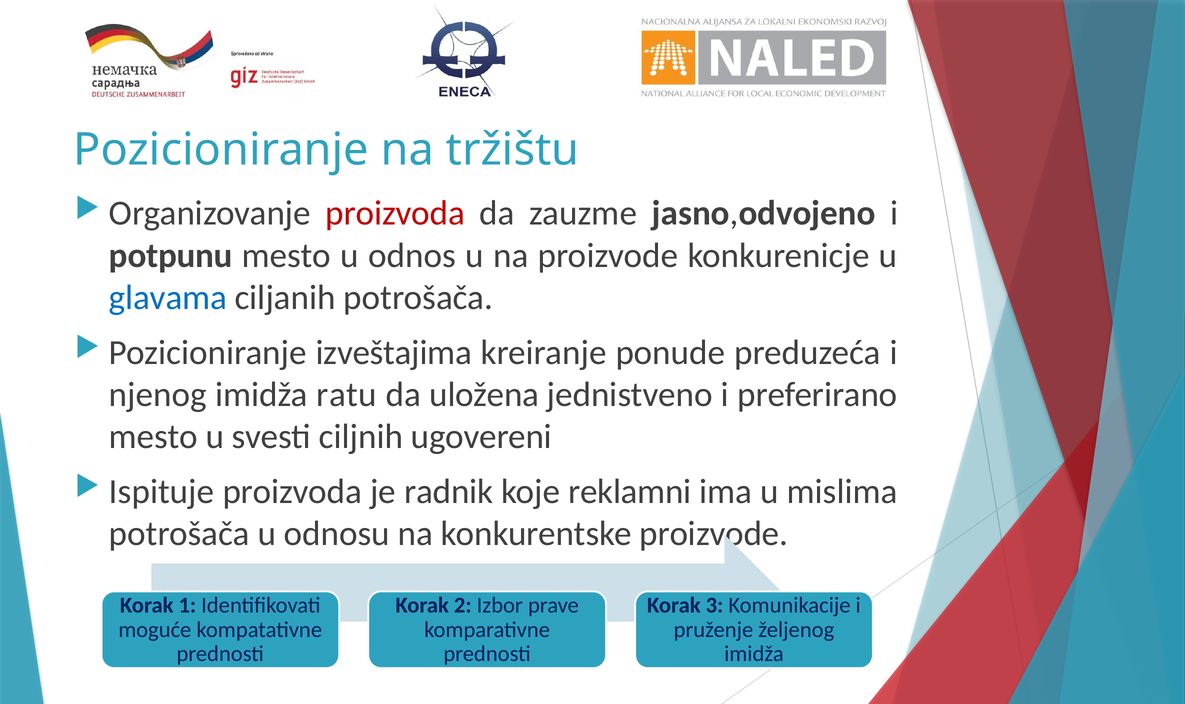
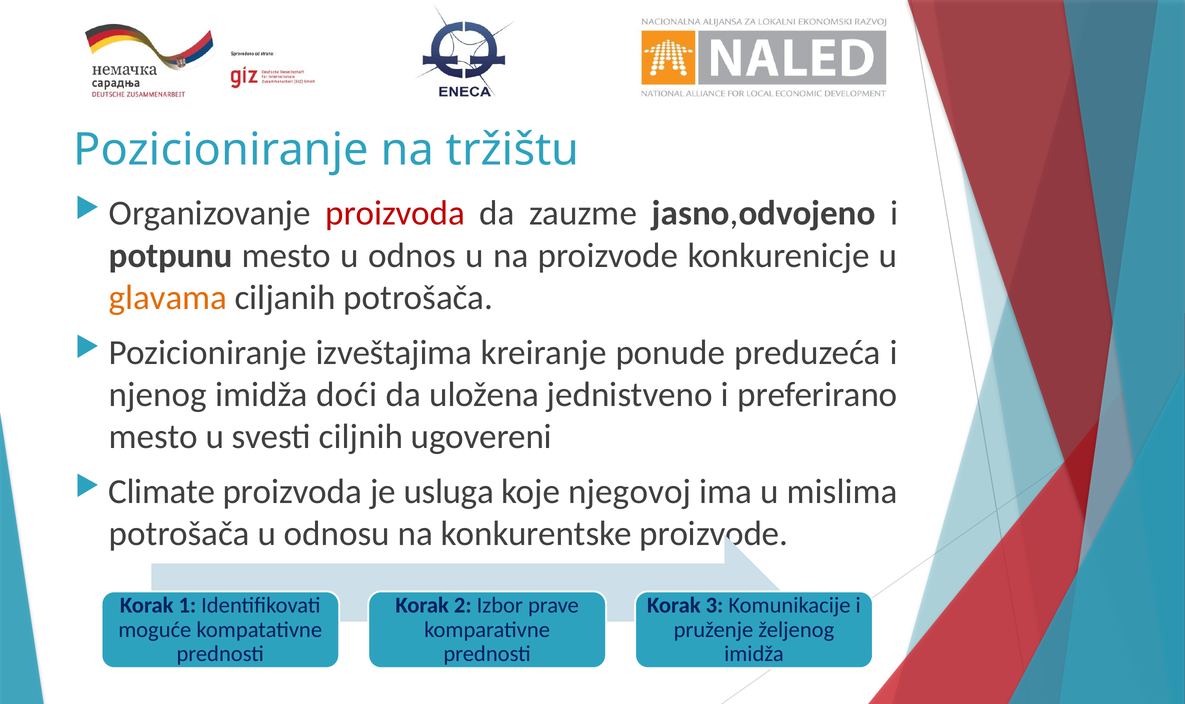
glavama colour: blue -> orange
ratu: ratu -> doći
Ispituje: Ispituje -> Climate
radnik: radnik -> usluga
reklamni: reklamni -> njegovoj
